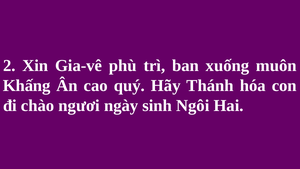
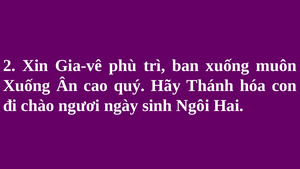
Khấng at (27, 86): Khấng -> Xuống
